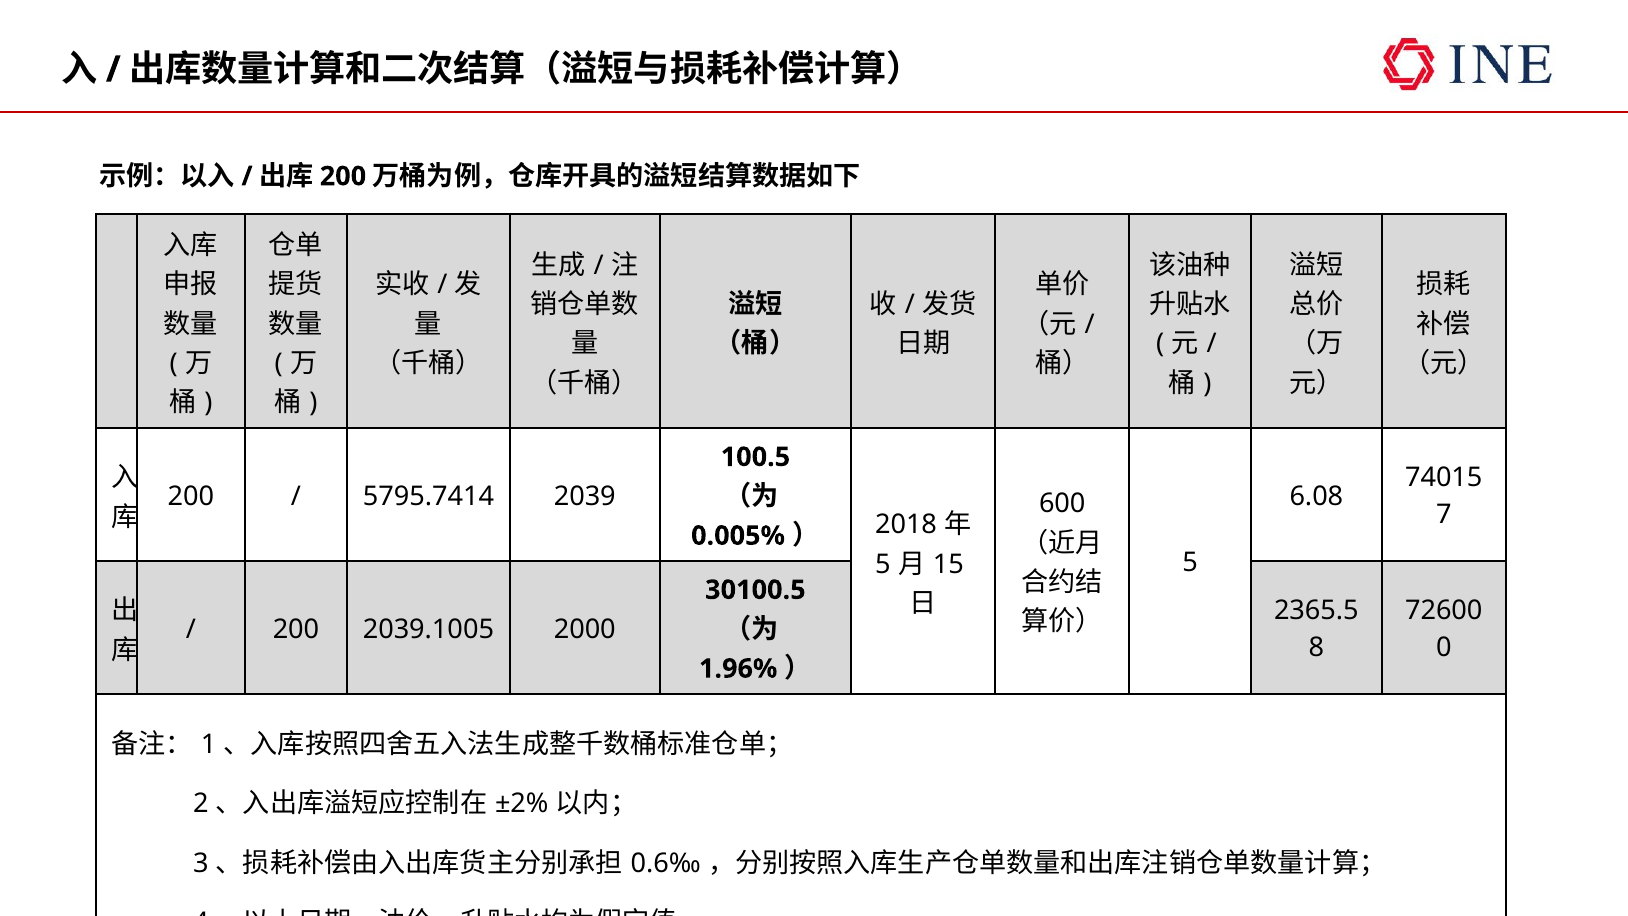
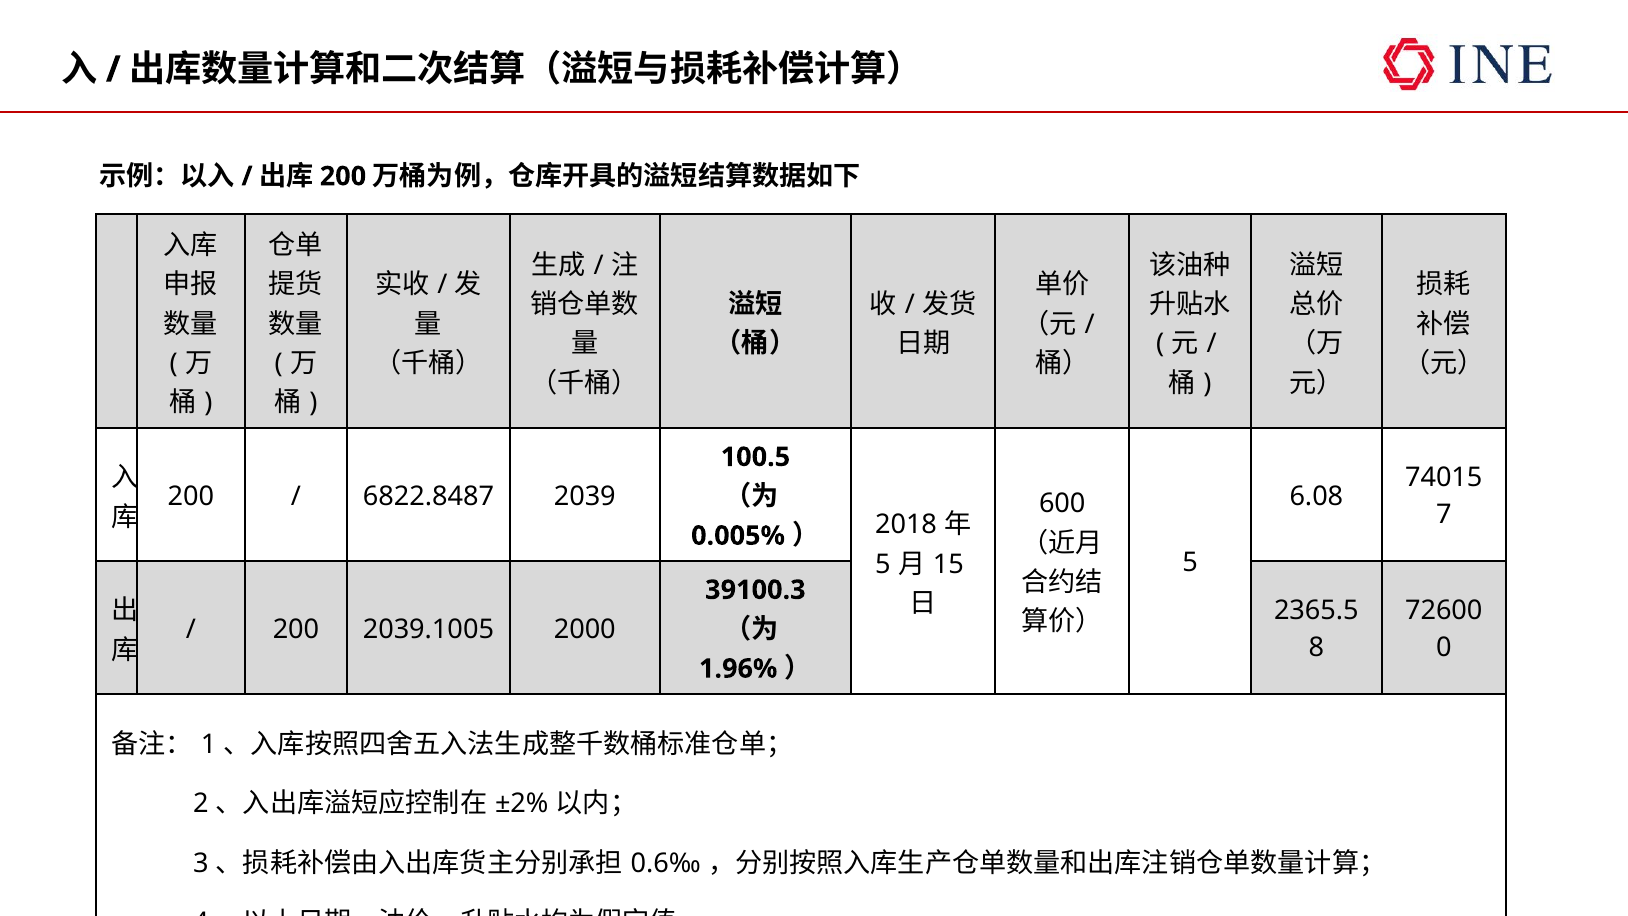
5795.7414: 5795.7414 -> 6822.8487
30100.5: 30100.5 -> 39100.3
